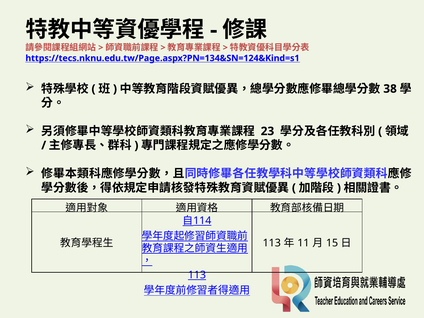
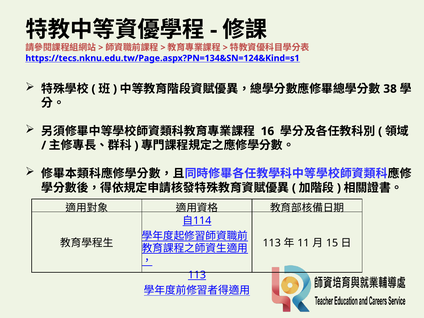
23: 23 -> 16
